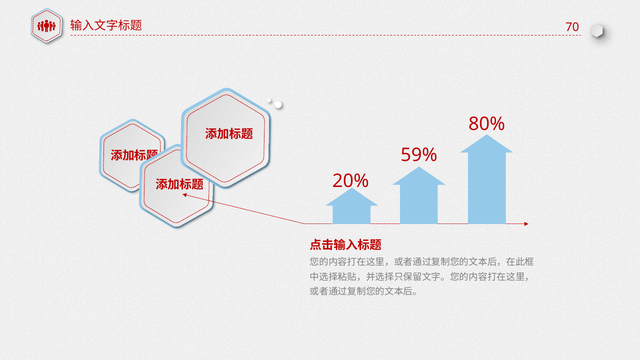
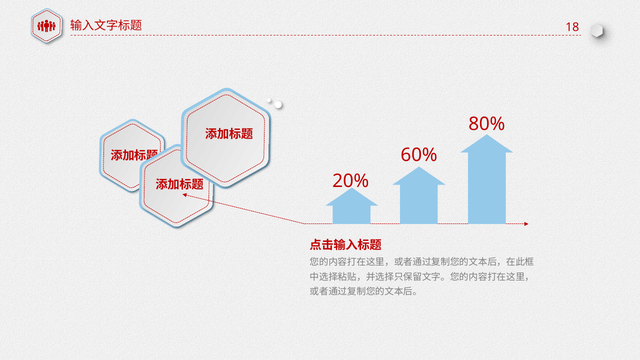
70: 70 -> 18
59%: 59% -> 60%
